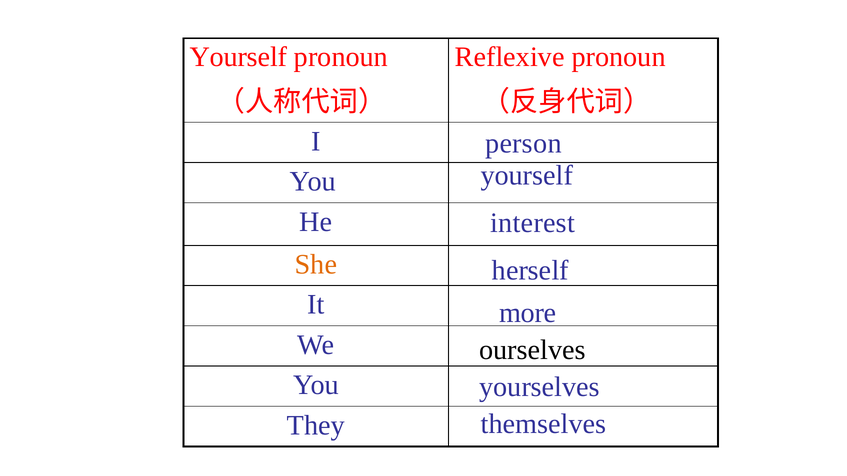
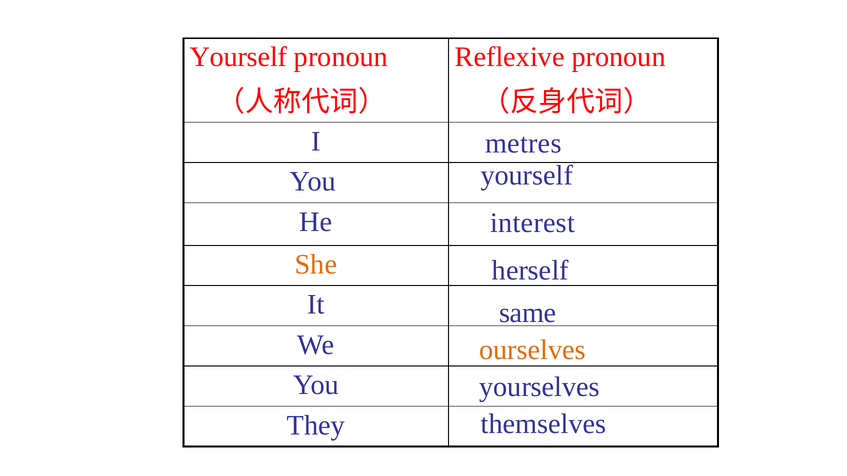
person: person -> metres
more: more -> same
ourselves colour: black -> orange
